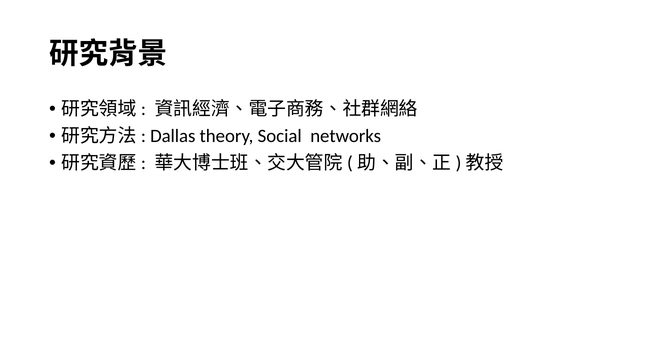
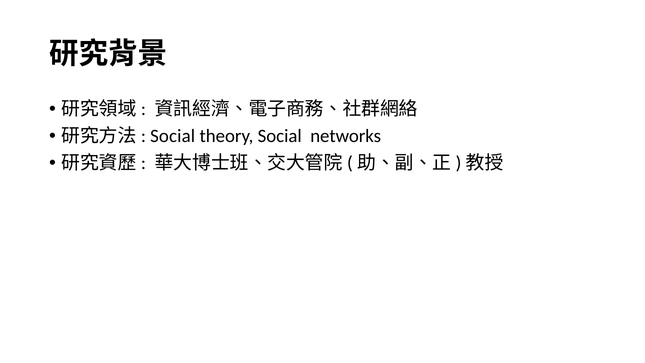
Dallas at (173, 136): Dallas -> Social
